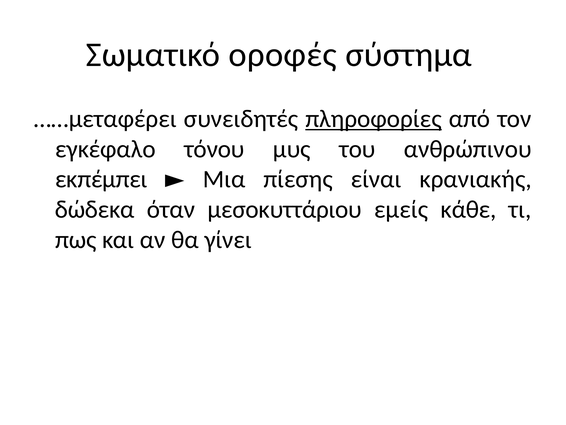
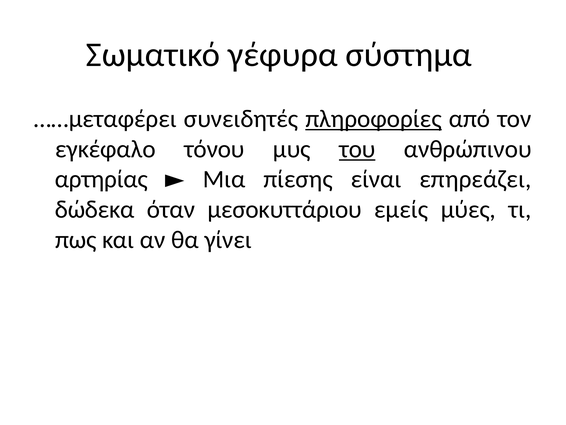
οροφές: οροφές -> γέφυρα
του underline: none -> present
εκπέμπει: εκπέμπει -> αρτηρίας
κρανιακής: κρανιακής -> επηρεάζει
κάθε: κάθε -> μύες
